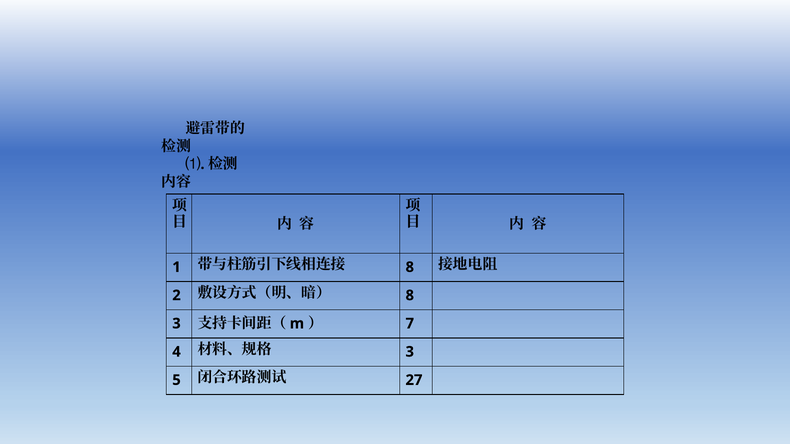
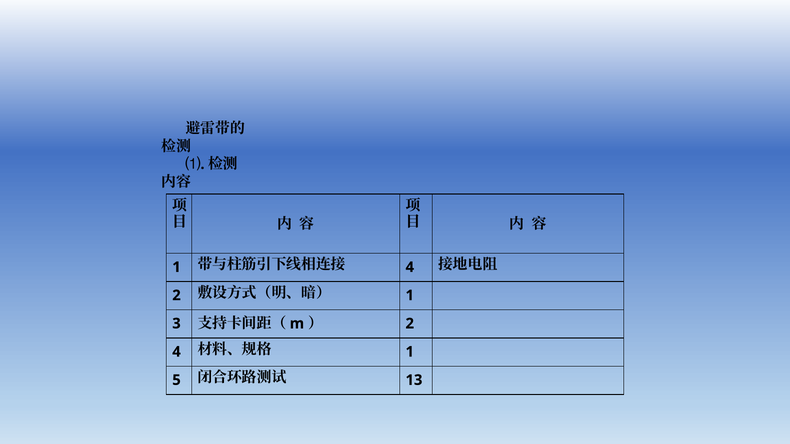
8 at (410, 267): 8 -> 4
8 at (410, 296): 8 -> 1
7 at (410, 324): 7 -> 2
3 at (410, 352): 3 -> 1
27: 27 -> 13
